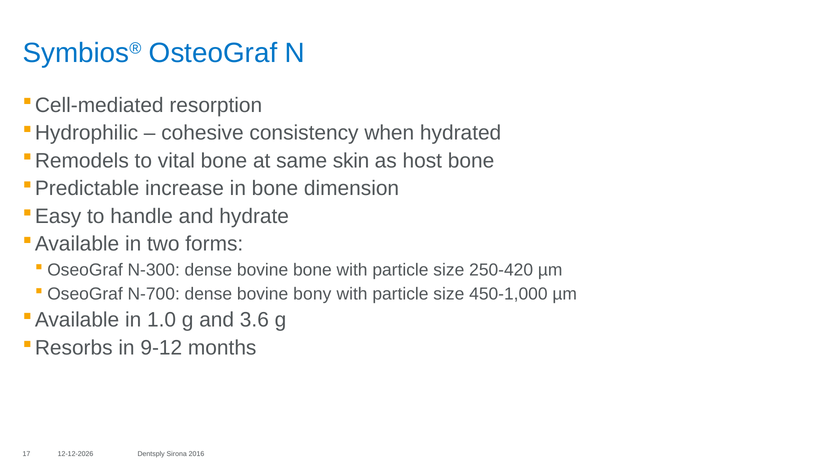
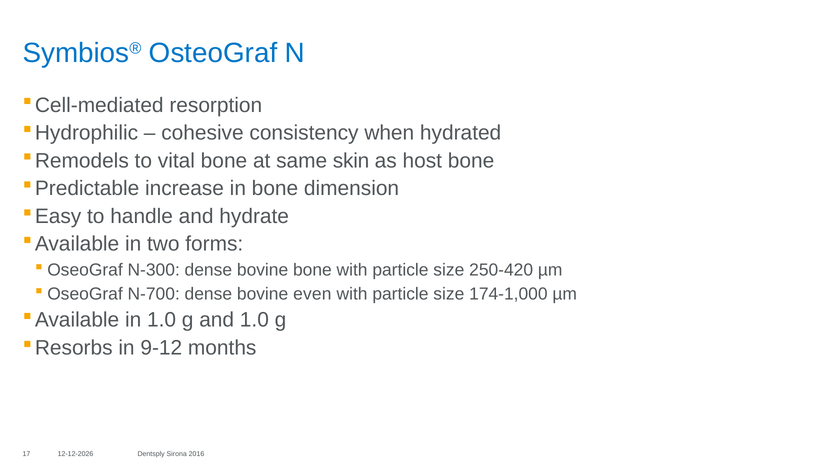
bony: bony -> even
450-1,000: 450-1,000 -> 174-1,000
and 3.6: 3.6 -> 1.0
